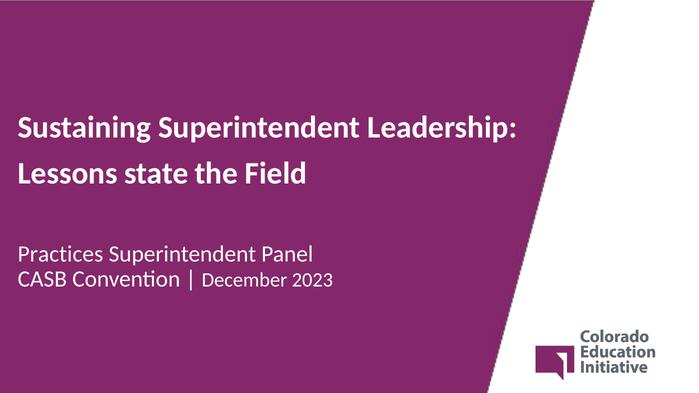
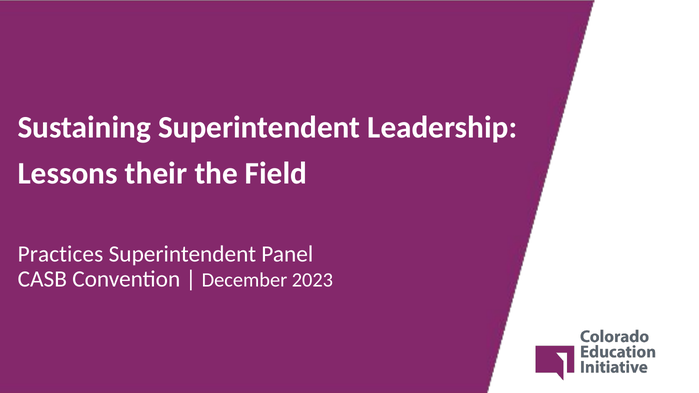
state: state -> their
